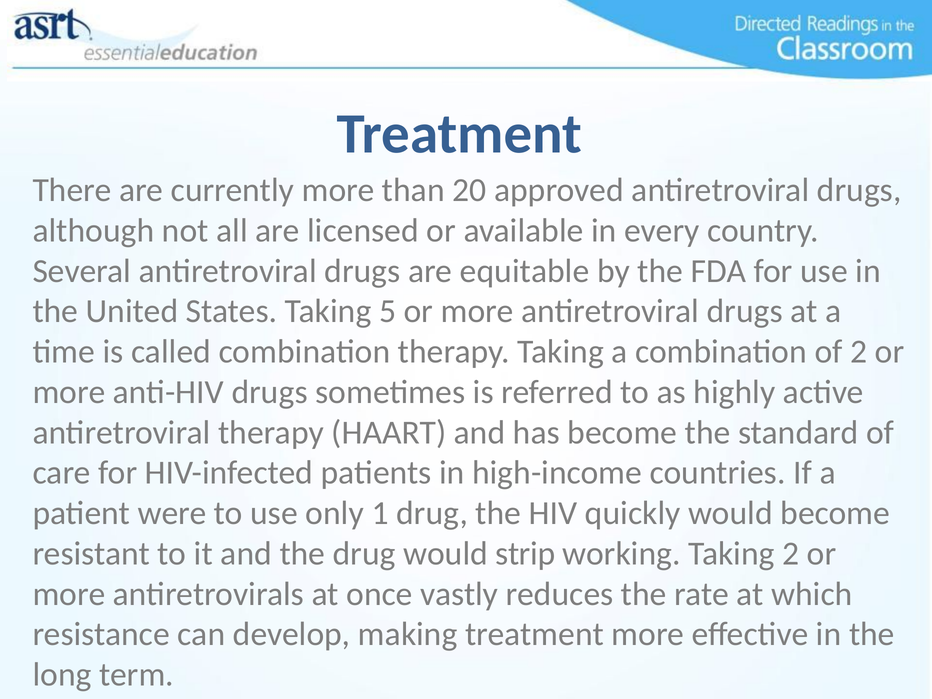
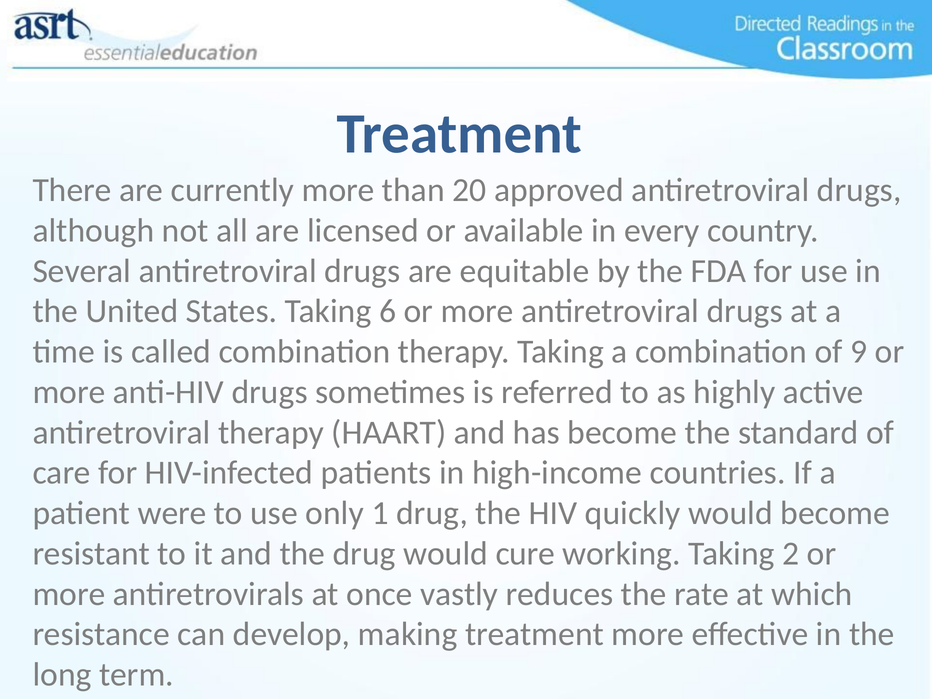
5: 5 -> 6
of 2: 2 -> 9
strip: strip -> cure
